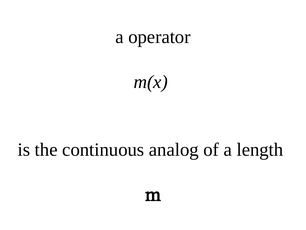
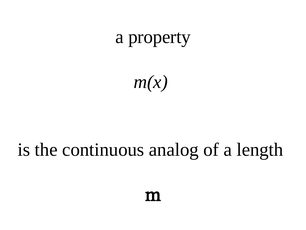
operator: operator -> property
